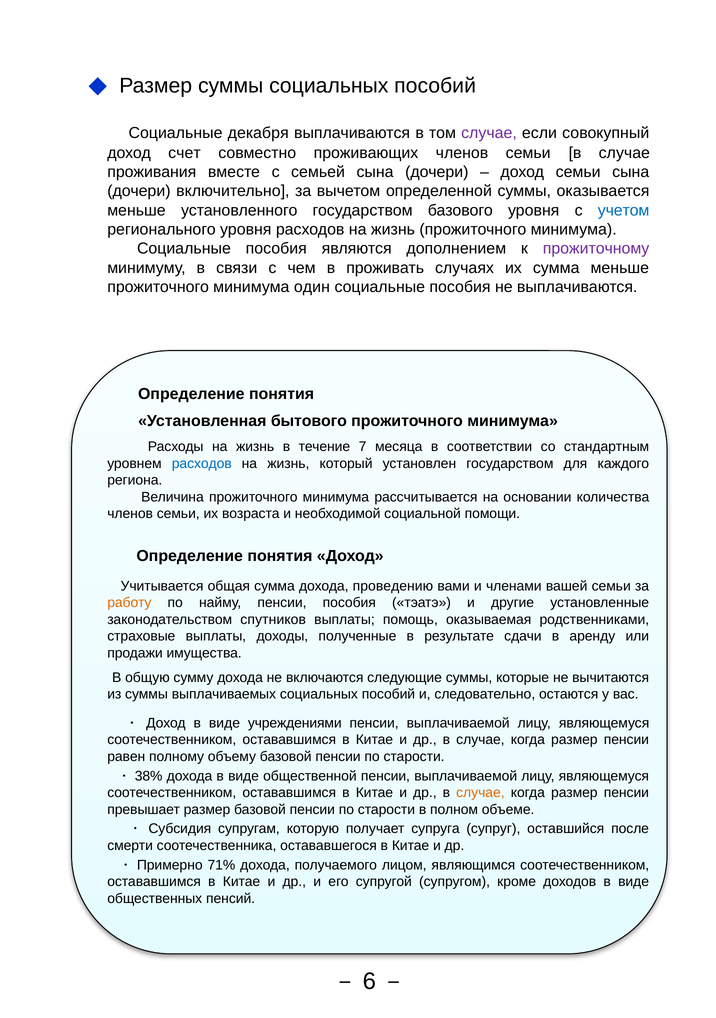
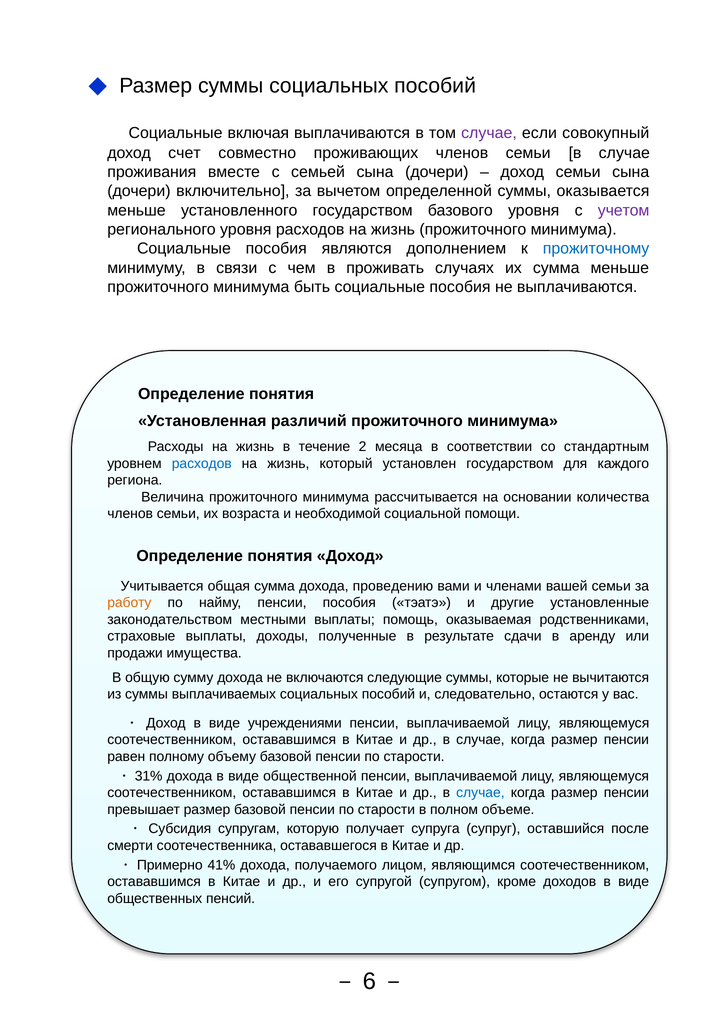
декабря: декабря -> включая
учетом colour: blue -> purple
прожиточному colour: purple -> blue
один: один -> быть
бытового: бытового -> различий
7: 7 -> 2
спутников: спутников -> местными
38%: 38% -> 31%
случае at (480, 792) colour: orange -> blue
71%: 71% -> 41%
